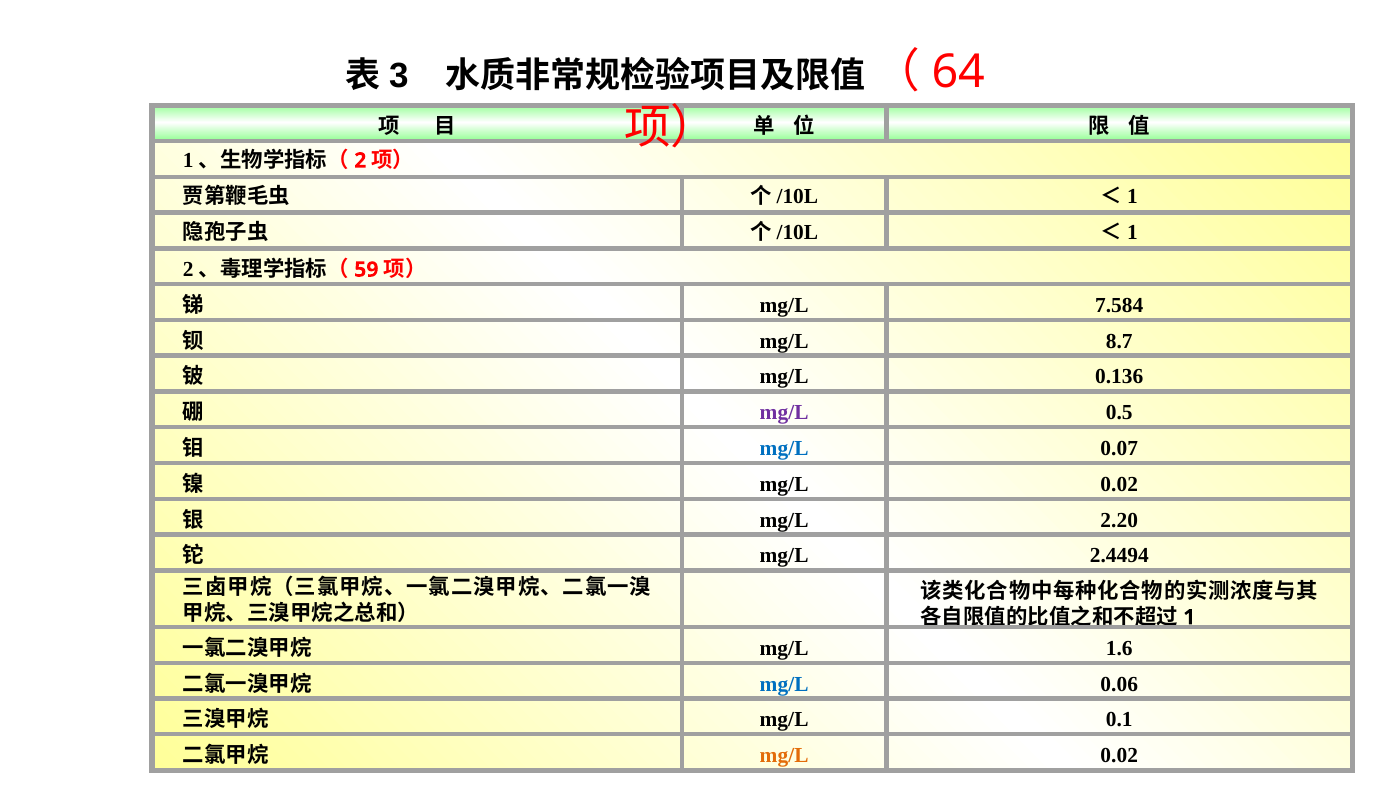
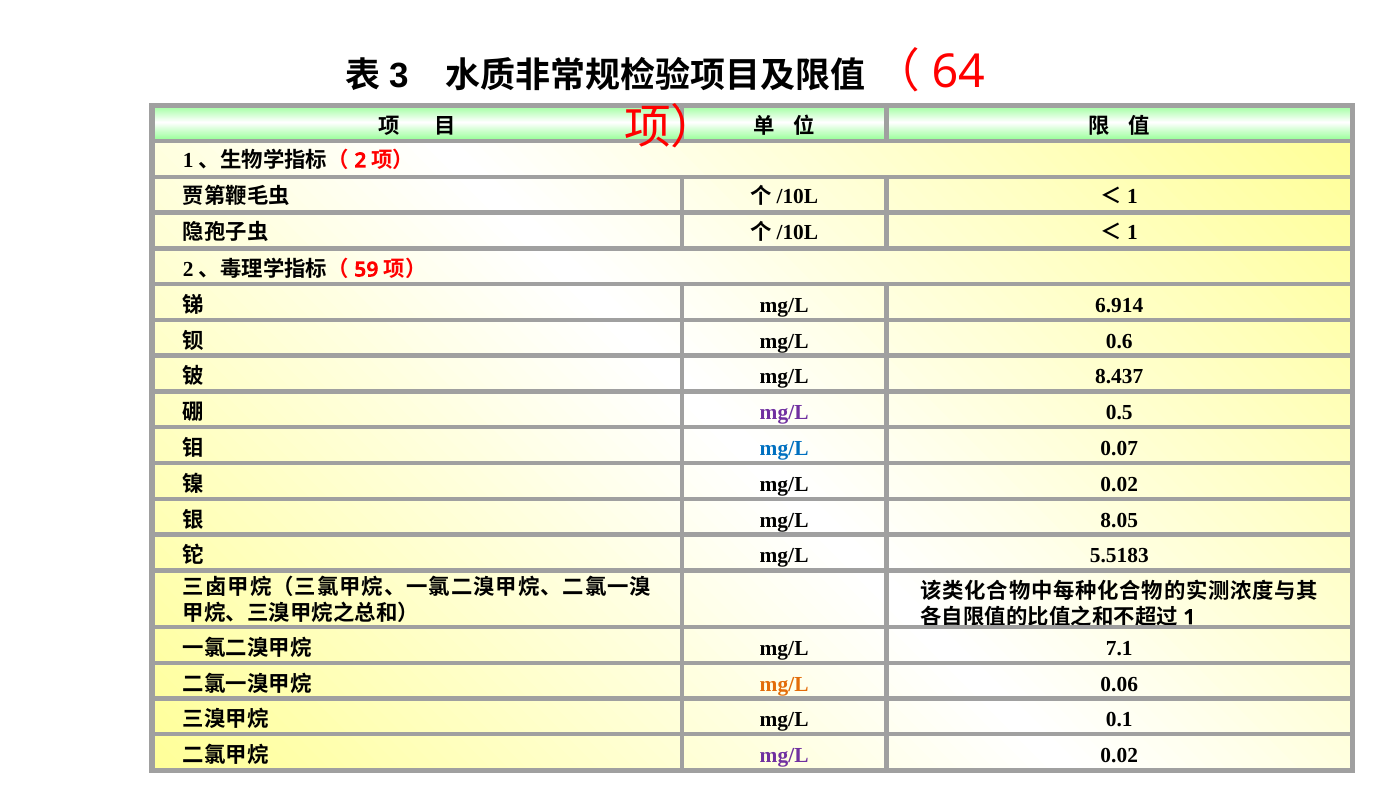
7.584: 7.584 -> 6.914
8.7: 8.7 -> 0.6
0.136: 0.136 -> 8.437
2.20: 2.20 -> 8.05
2.4494: 2.4494 -> 5.5183
1.6: 1.6 -> 7.1
mg/L at (784, 684) colour: blue -> orange
mg/L at (784, 755) colour: orange -> purple
